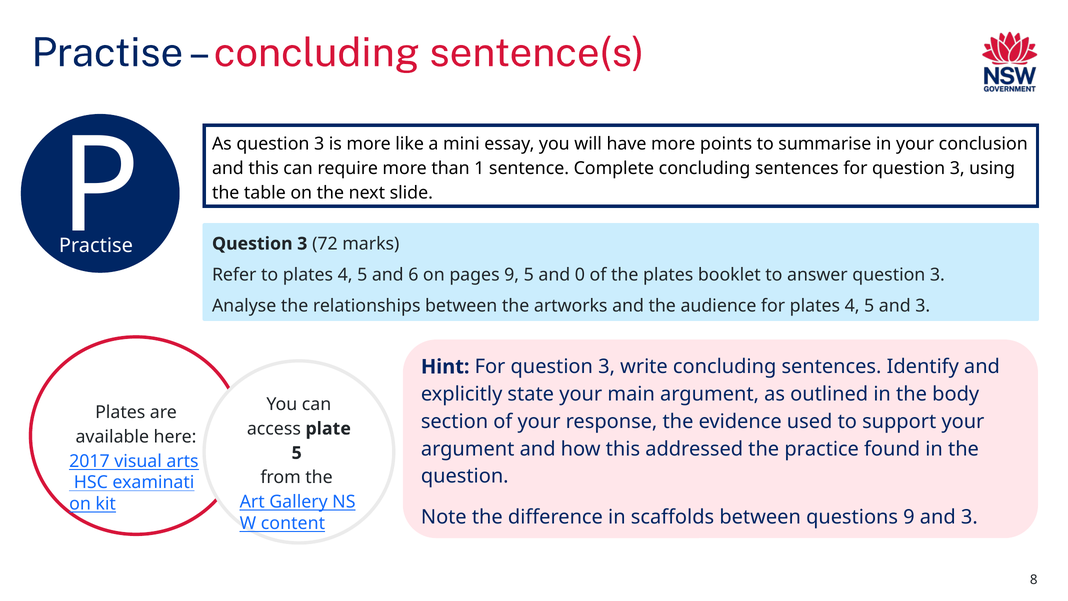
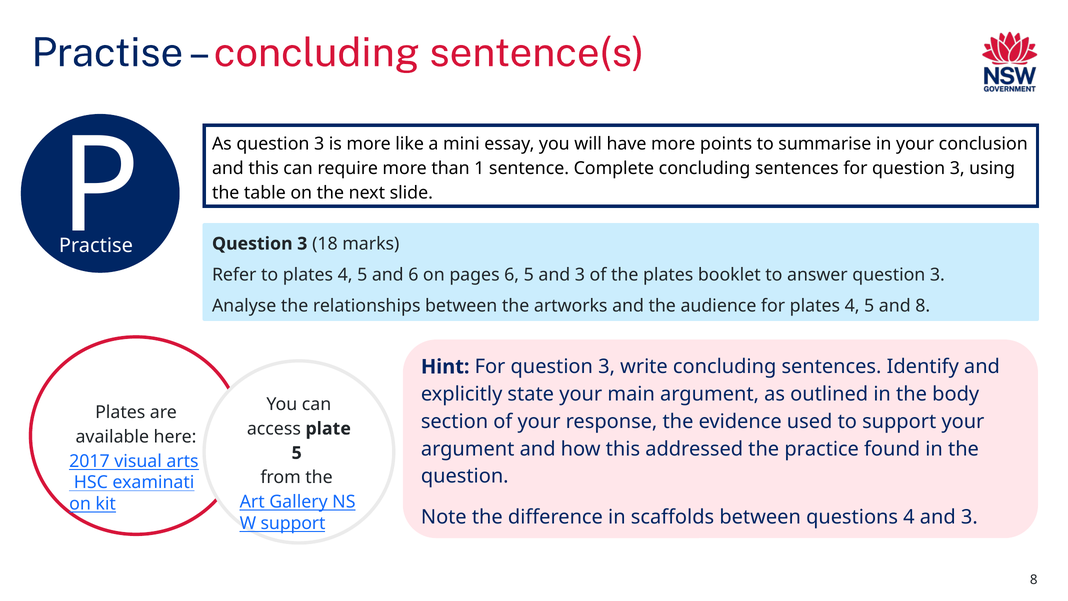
72: 72 -> 18
pages 9: 9 -> 6
5 and 0: 0 -> 3
5 and 3: 3 -> 8
questions 9: 9 -> 4
content at (293, 523): content -> support
